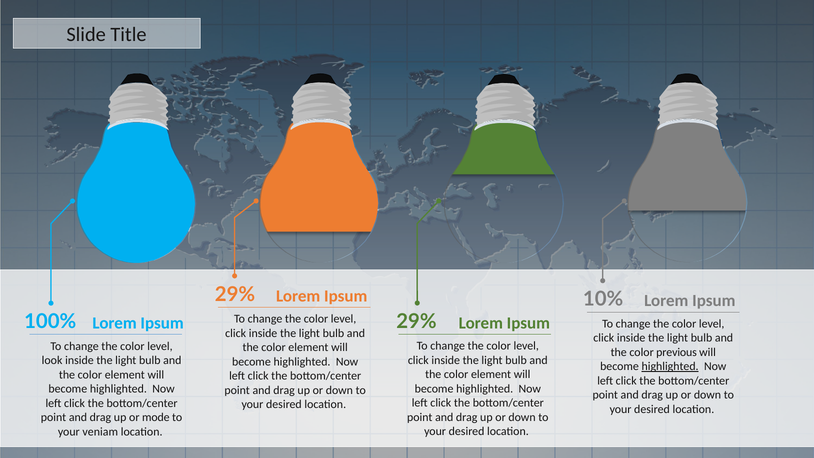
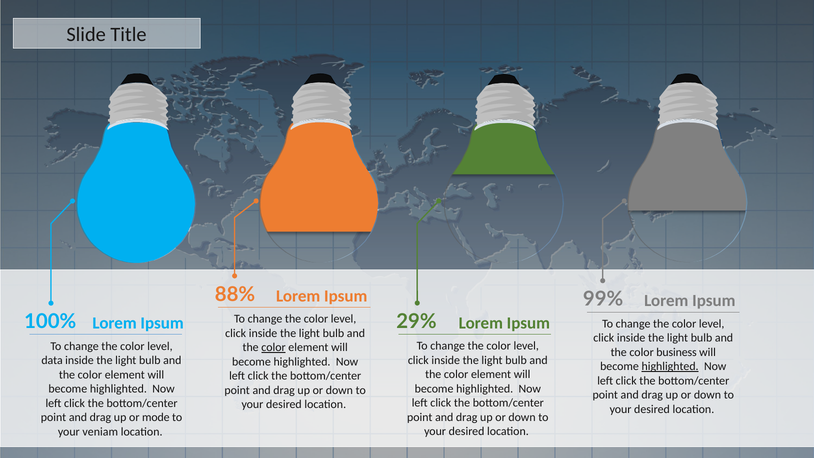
29% at (235, 294): 29% -> 88%
10%: 10% -> 99%
color at (274, 347) underline: none -> present
previous: previous -> business
look: look -> data
